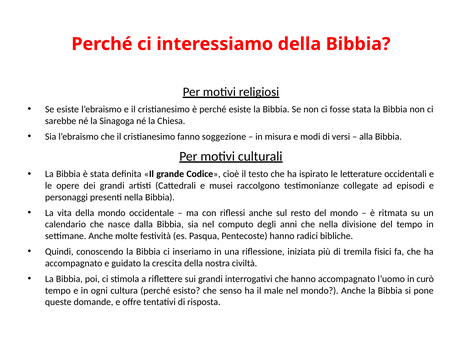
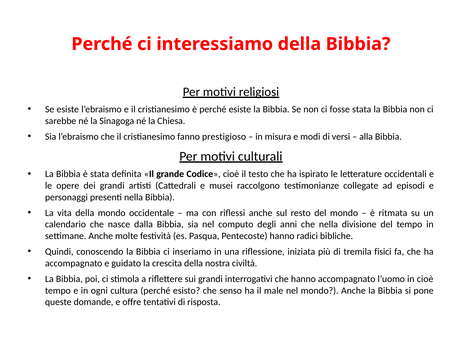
soggezione: soggezione -> prestigioso
in curò: curò -> cioè
